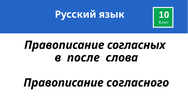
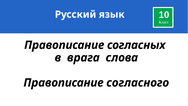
после: после -> врага
